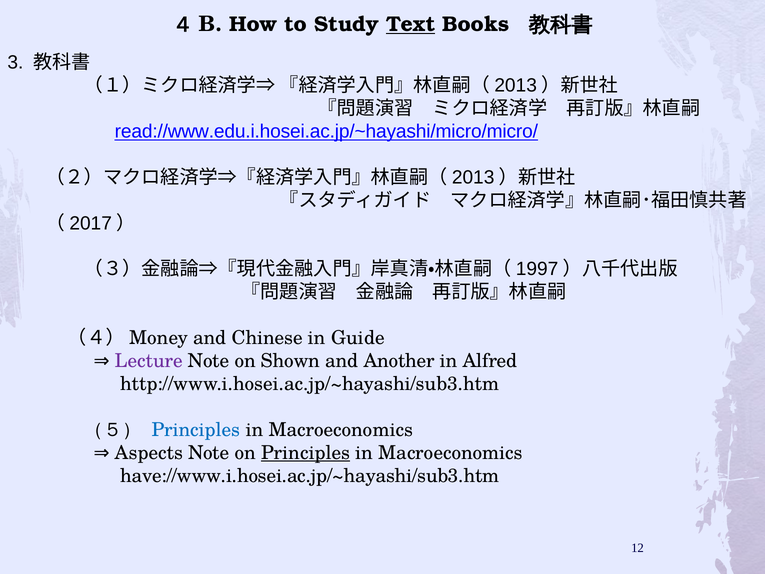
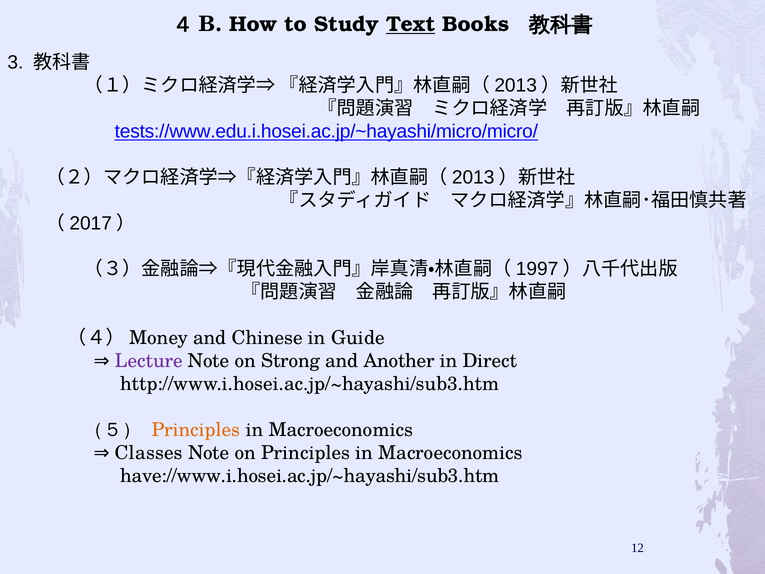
read://www.edu.i.hosei.ac.jp/~hayashi/micro/micro/: read://www.edu.i.hosei.ac.jp/~hayashi/micro/micro/ -> tests://www.edu.i.hosei.ac.jp/~hayashi/micro/micro/
Shown: Shown -> Strong
Alfred: Alfred -> Direct
Principles at (196, 430) colour: blue -> orange
Aspects: Aspects -> Classes
Principles at (306, 453) underline: present -> none
